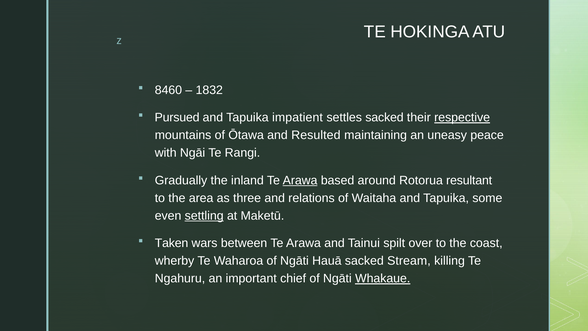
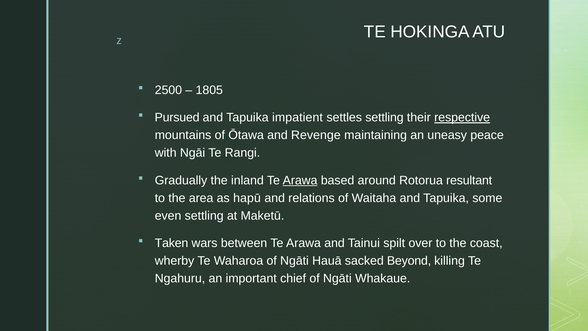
8460: 8460 -> 2500
1832: 1832 -> 1805
settles sacked: sacked -> settling
Resulted: Resulted -> Revenge
three: three -> hapū
settling at (204, 216) underline: present -> none
Stream: Stream -> Beyond
Whakaue underline: present -> none
